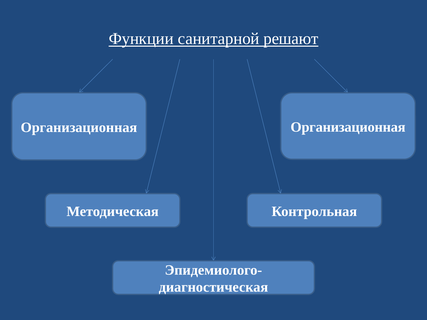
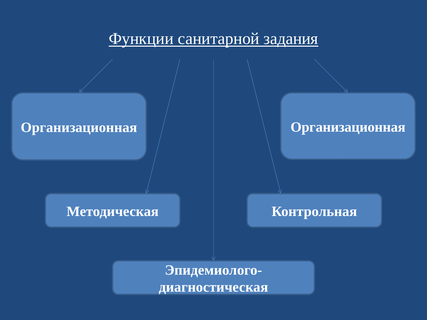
решают: решают -> задания
